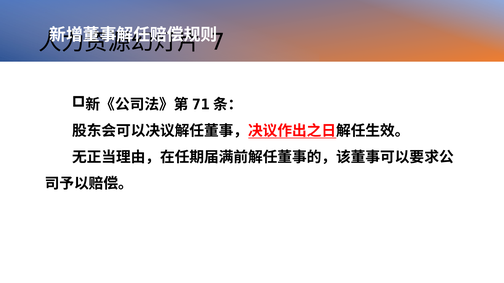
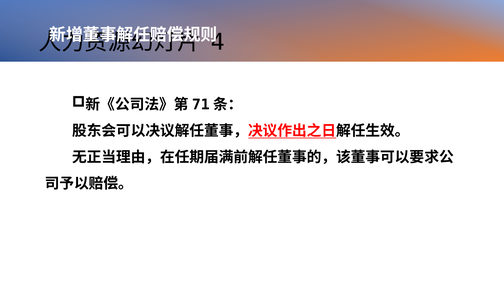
7: 7 -> 4
